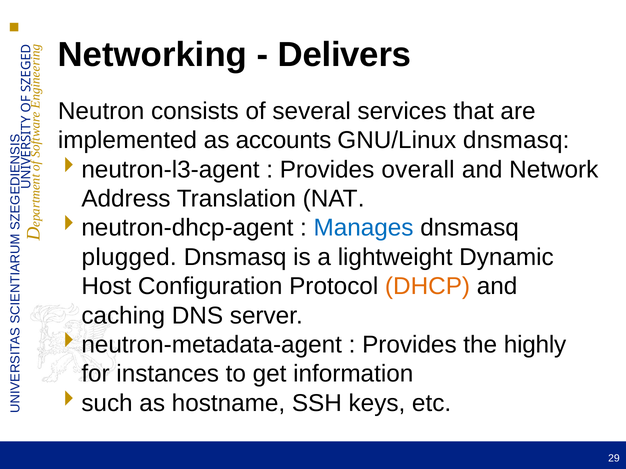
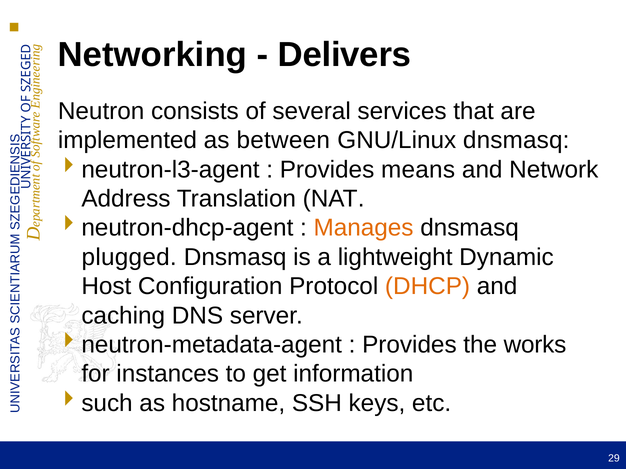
accounts: accounts -> between
overall: overall -> means
Manages colour: blue -> orange
highly: highly -> works
